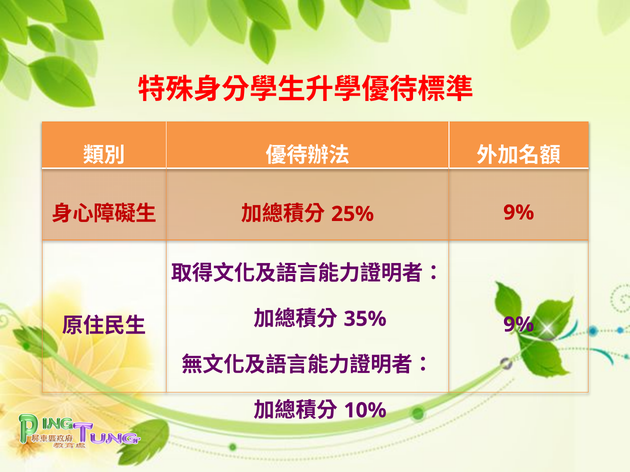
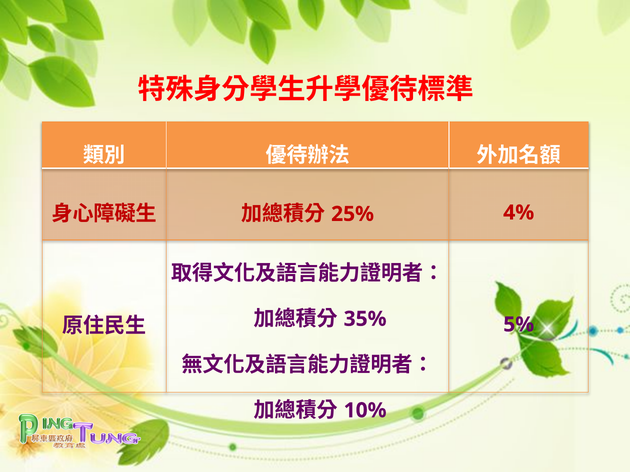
9% at (519, 213): 9% -> 4%
9% at (519, 325): 9% -> 5%
